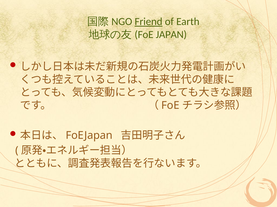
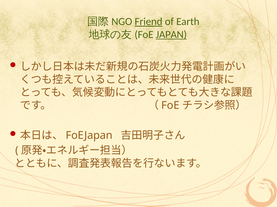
JAPAN underline: none -> present
